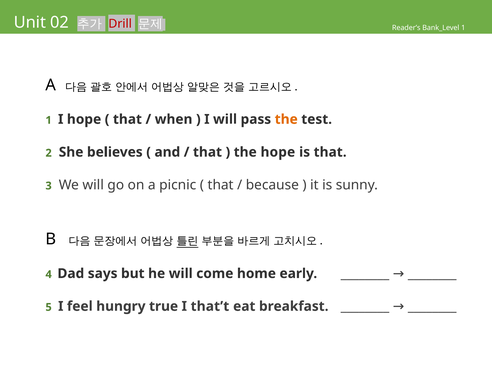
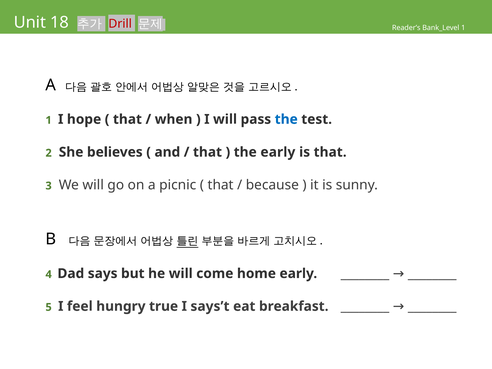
02: 02 -> 18
the at (286, 119) colour: orange -> blue
the hope: hope -> early
that’t: that’t -> says’t
